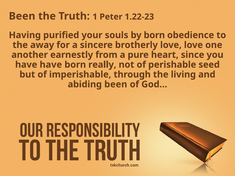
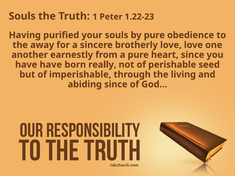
Been at (22, 16): Been -> Souls
by born: born -> pure
abiding been: been -> since
